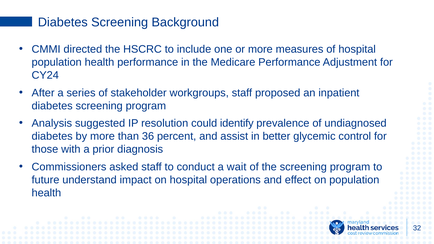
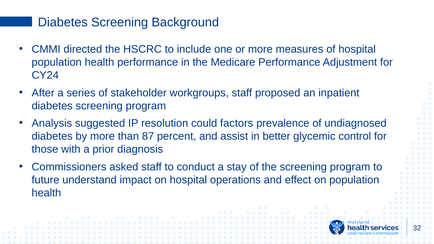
identify: identify -> factors
36: 36 -> 87
wait: wait -> stay
